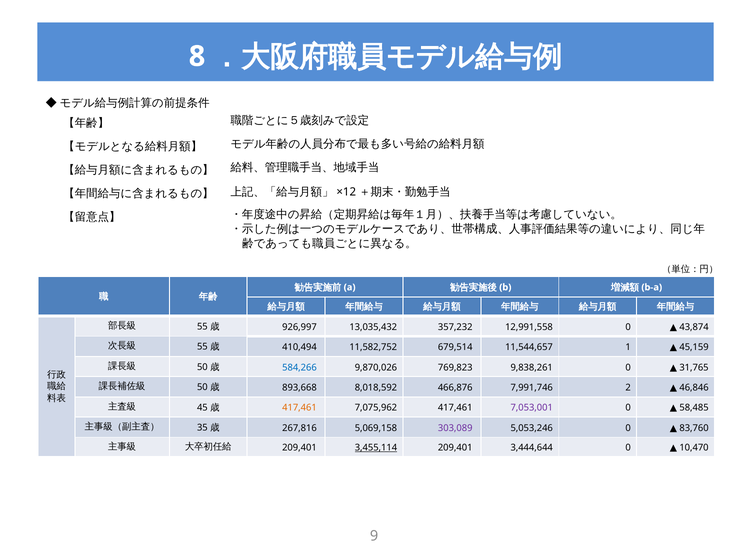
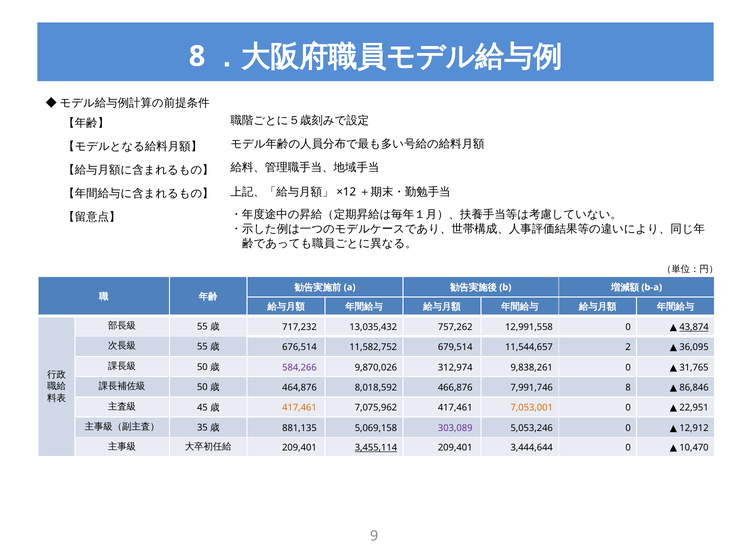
926,997: 926,997 -> 717,232
357,232: 357,232 -> 757,262
43,874 underline: none -> present
410,494: 410,494 -> 676,514
1: 1 -> 2
45,159: 45,159 -> 36,095
584,266 colour: blue -> purple
769,823: 769,823 -> 312,974
893,668: 893,668 -> 464,876
7,991,746 2: 2 -> 8
46,846: 46,846 -> 86,846
7,053,001 colour: purple -> orange
58,485: 58,485 -> 22,951
267,816: 267,816 -> 881,135
83,760: 83,760 -> 12,912
